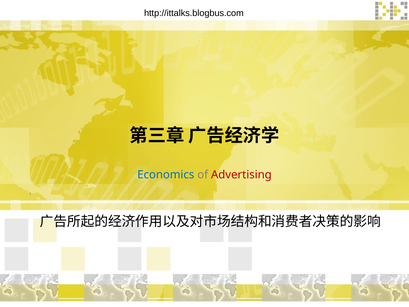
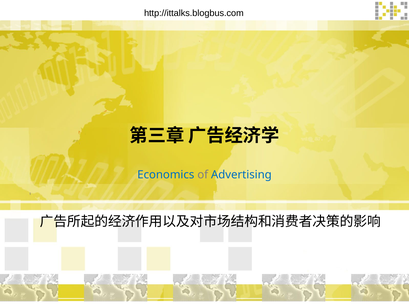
Advertising colour: red -> blue
